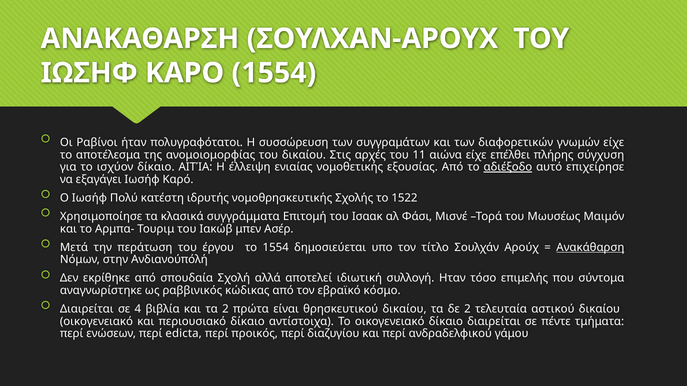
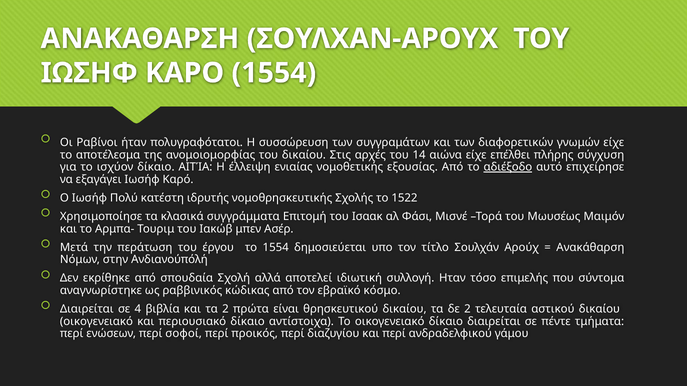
11: 11 -> 14
Ανακάθαρση underline: present -> none
edicta: edicta -> σοφοί
